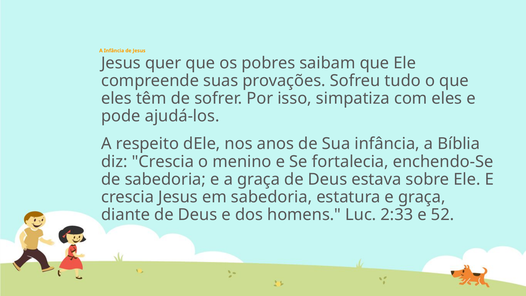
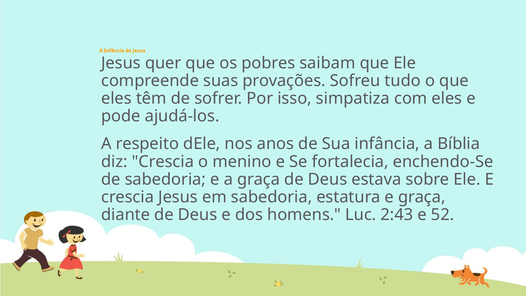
2:33: 2:33 -> 2:43
